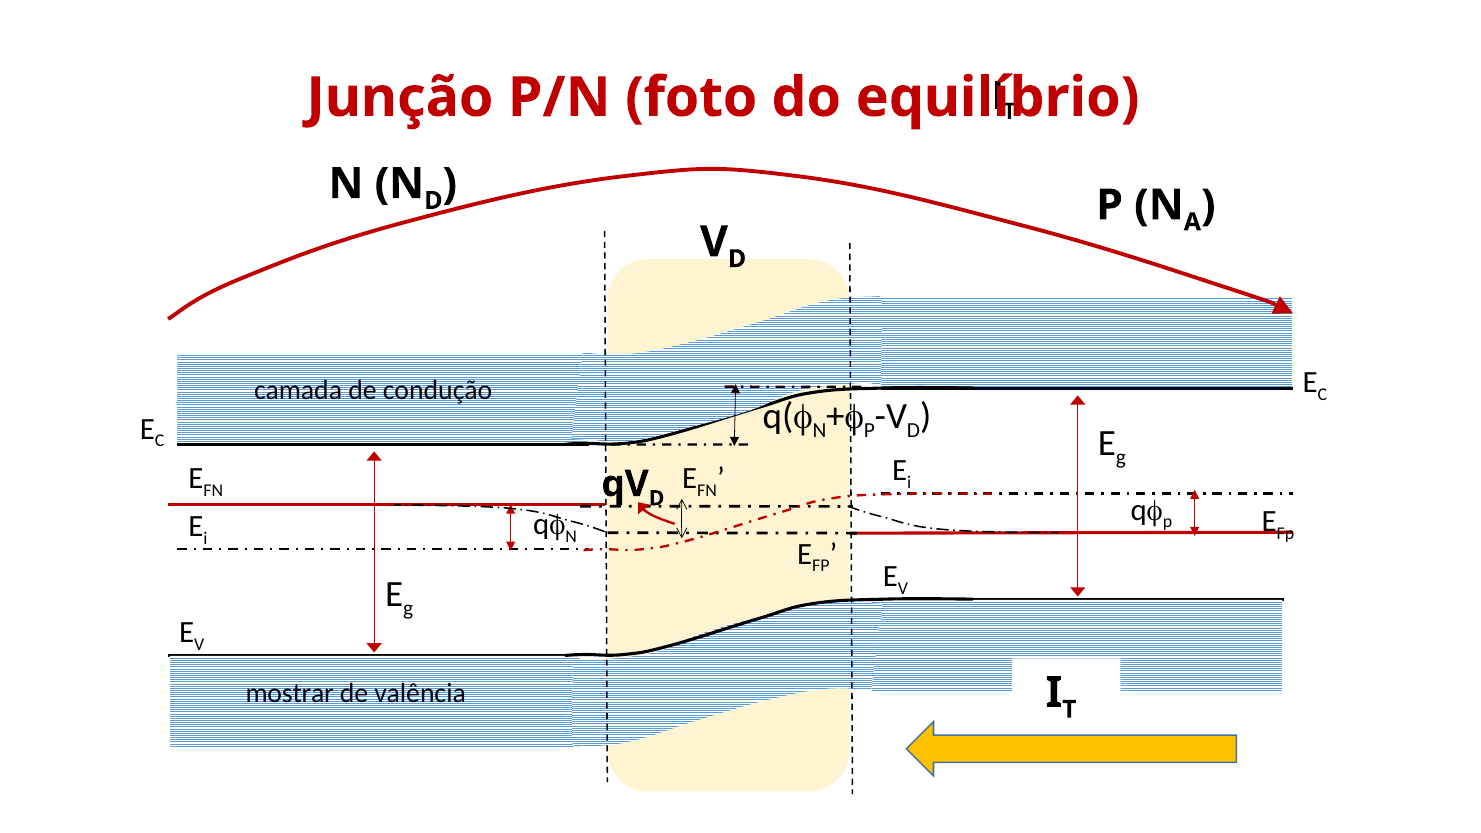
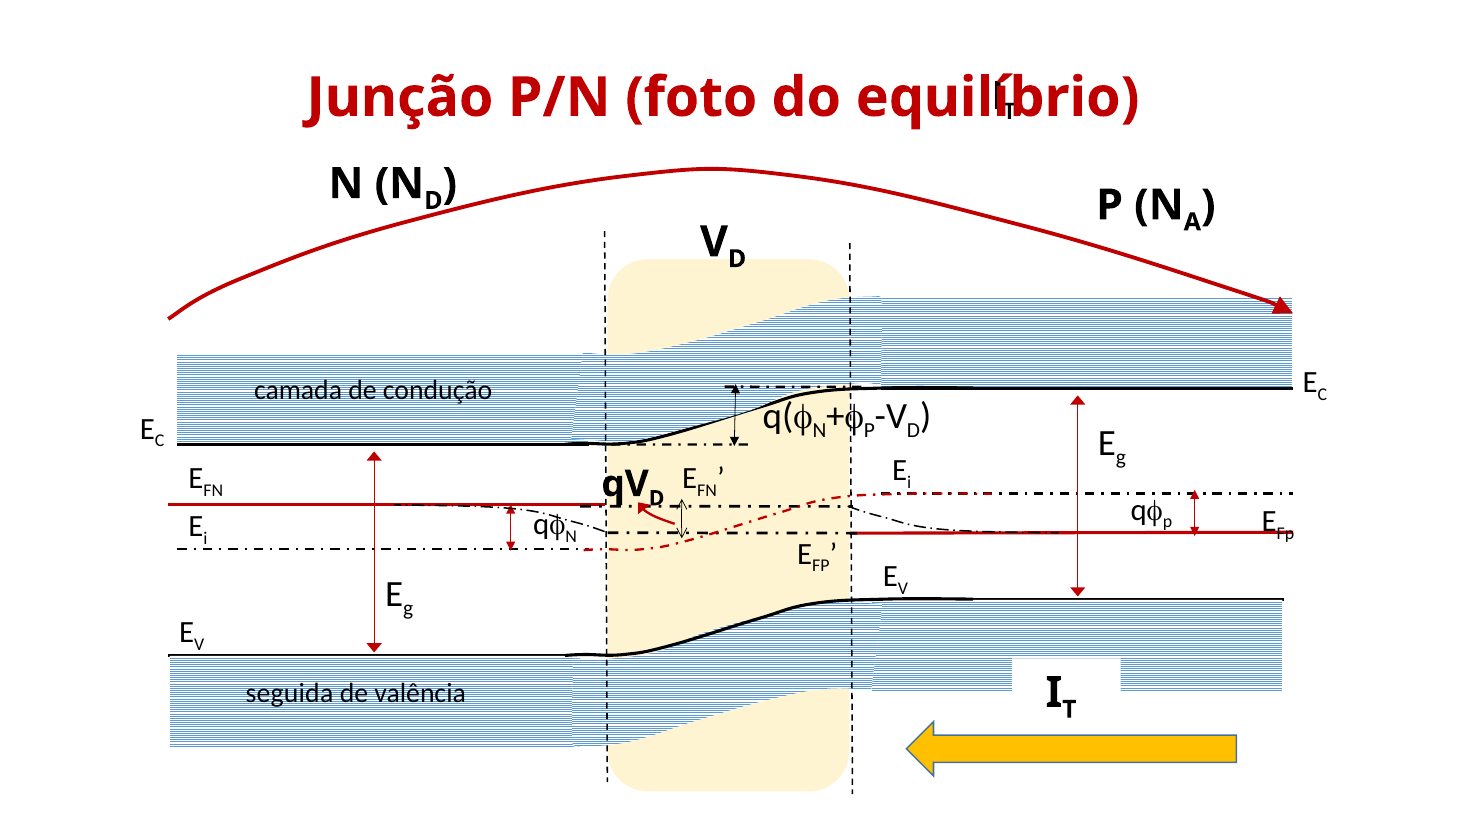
mostrar: mostrar -> seguida
